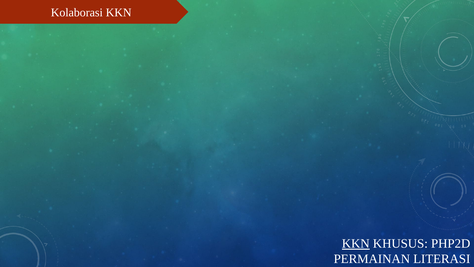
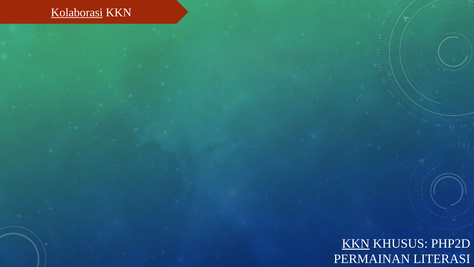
Kolaborasi underline: none -> present
